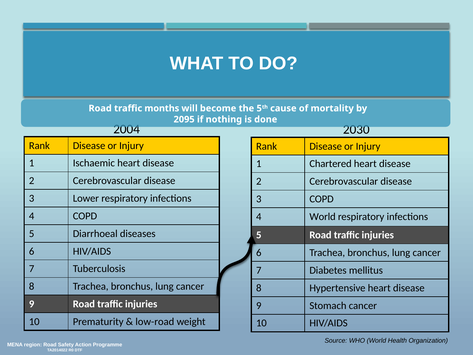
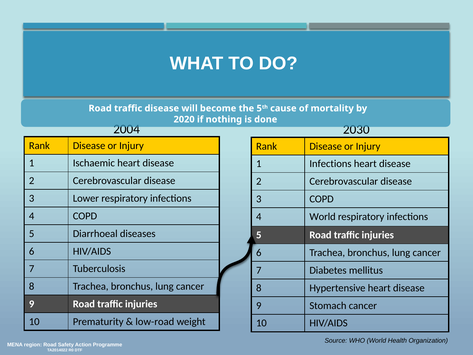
traffic months: months -> disease
2095: 2095 -> 2020
1 Chartered: Chartered -> Infections
